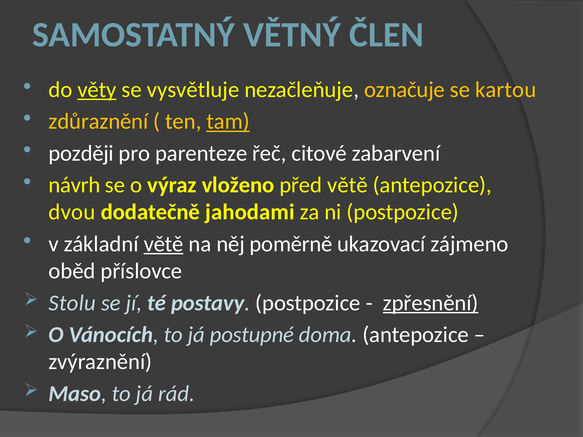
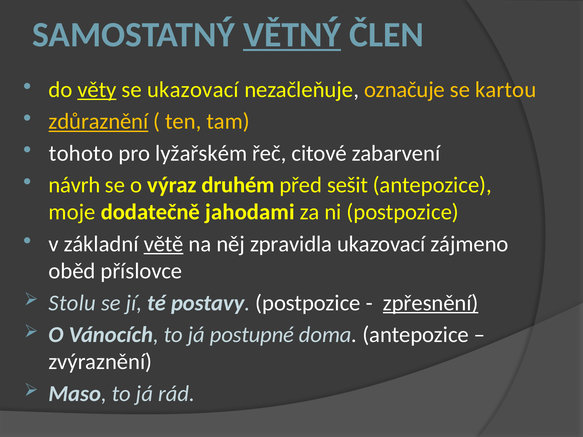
VĚTNÝ underline: none -> present
se vysvětluje: vysvětluje -> ukazovací
zdůraznění underline: none -> present
tam underline: present -> none
později: později -> tohoto
parenteze: parenteze -> lyžařském
vloženo: vloženo -> druhém
před větě: větě -> sešit
dvou: dvou -> moje
poměrně: poměrně -> zpravidla
